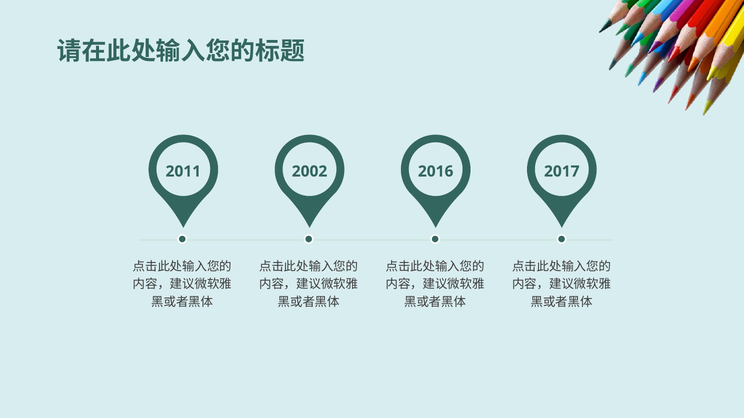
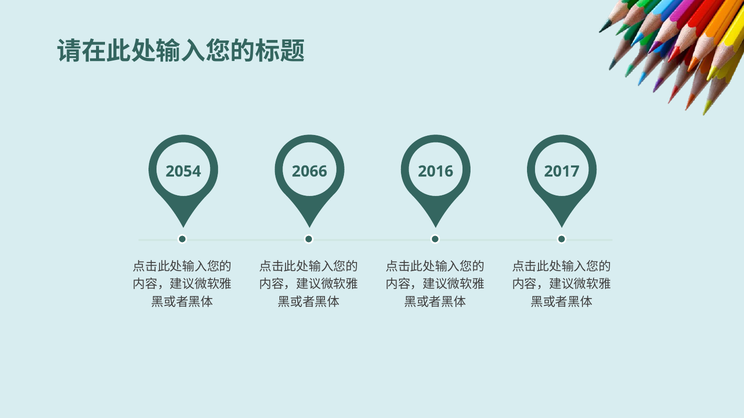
2011: 2011 -> 2054
2002: 2002 -> 2066
